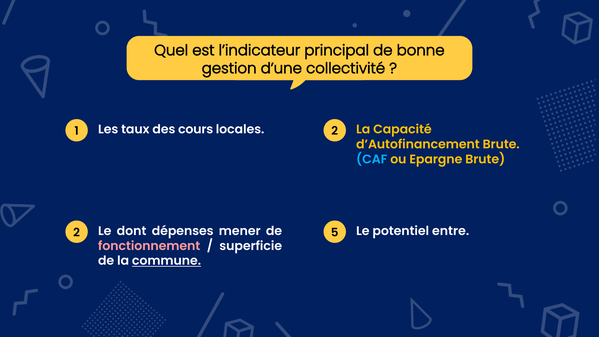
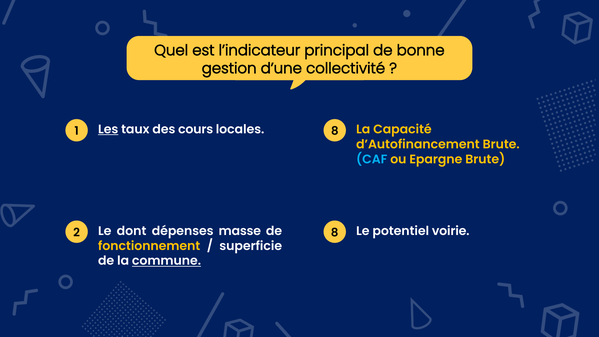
Les underline: none -> present
1 2: 2 -> 8
mener: mener -> masse
entre: entre -> voirie
2 5: 5 -> 8
fonctionnement colour: pink -> yellow
